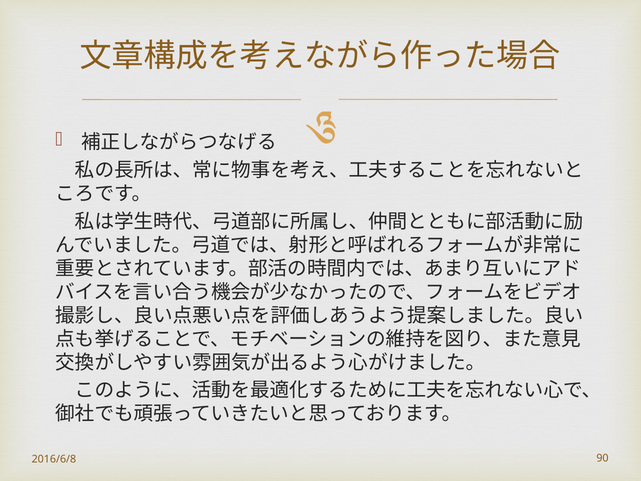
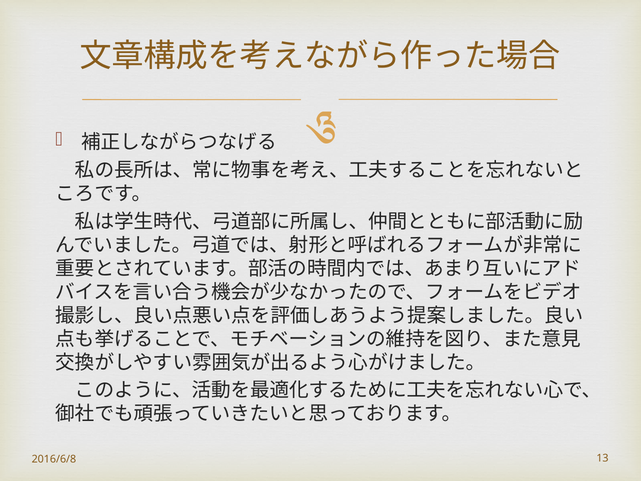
90: 90 -> 13
